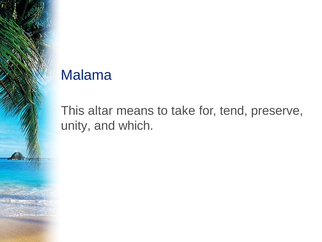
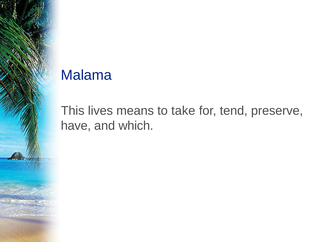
altar: altar -> lives
unity: unity -> have
